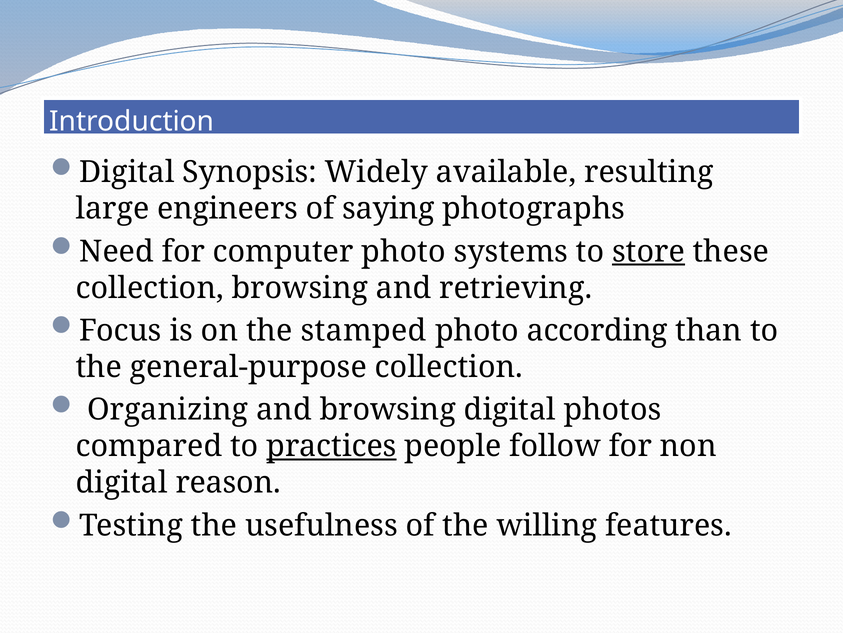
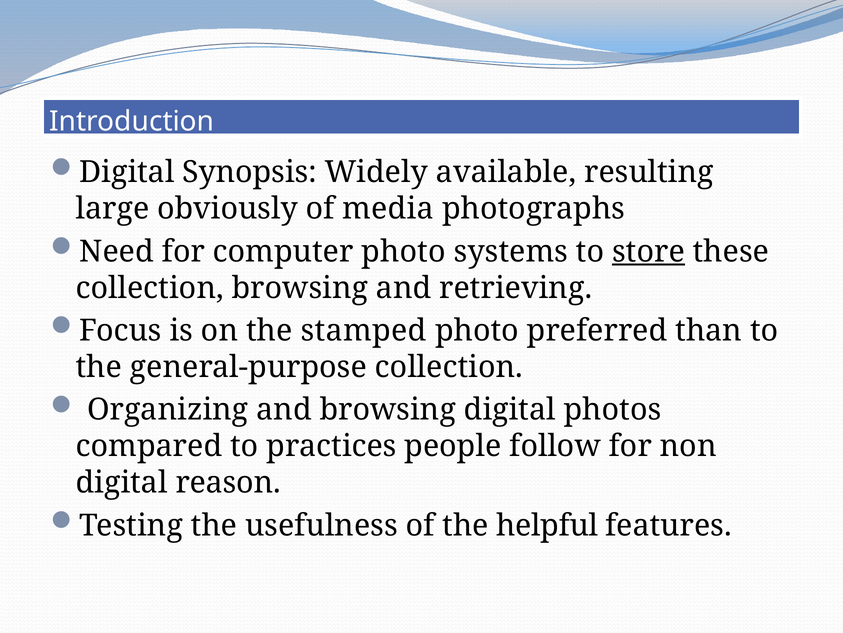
engineers: engineers -> obviously
saying: saying -> media
according: according -> preferred
practices underline: present -> none
willing: willing -> helpful
